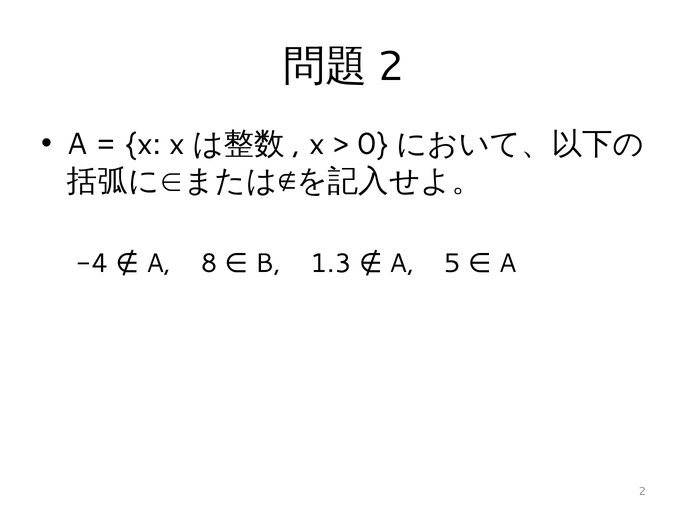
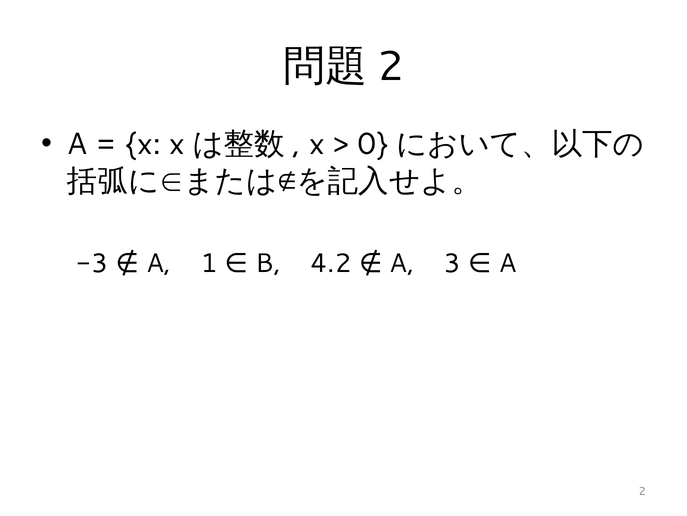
-4: -4 -> -3
8: 8 -> 1
1.3: 1.3 -> 4.2
5: 5 -> 3
